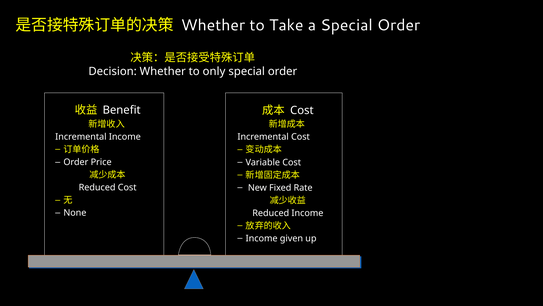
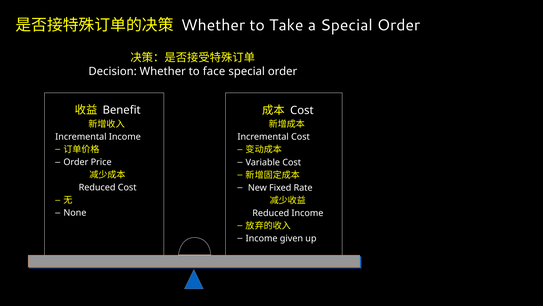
only: only -> face
